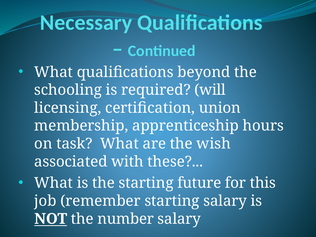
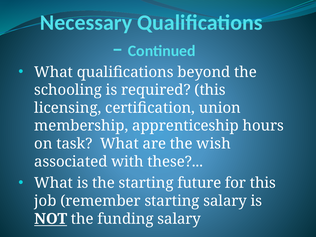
required will: will -> this
number: number -> funding
